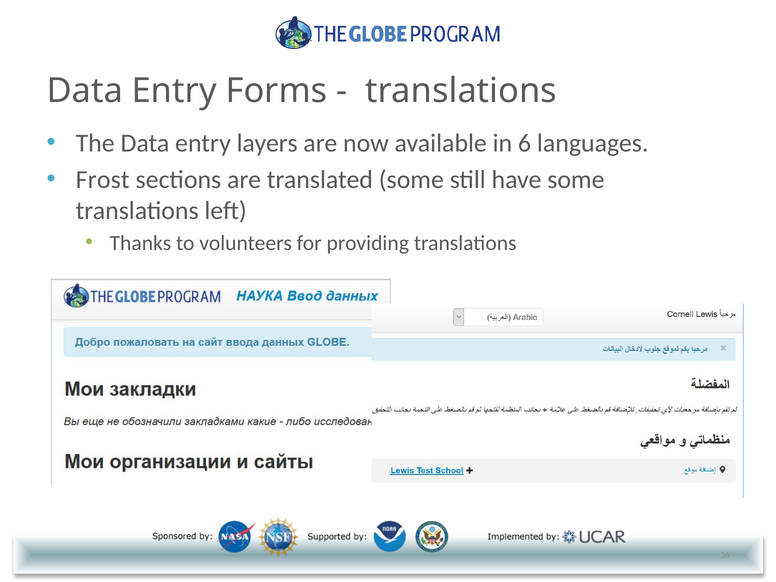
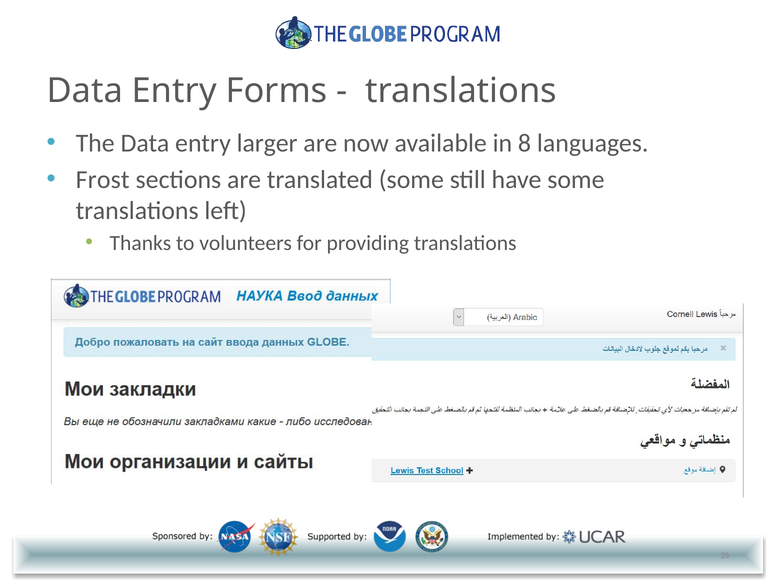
layers: layers -> larger
6: 6 -> 8
